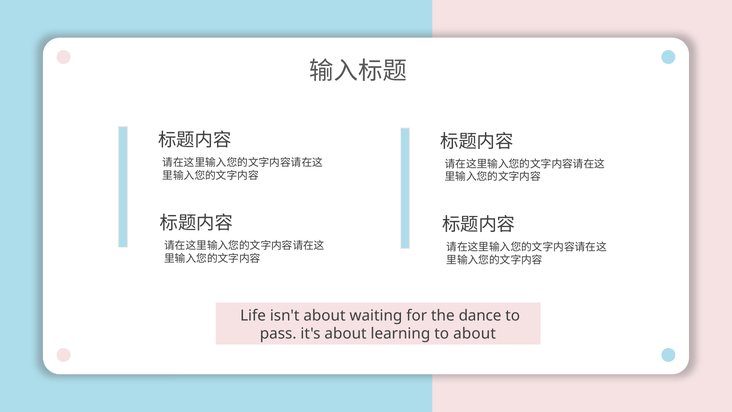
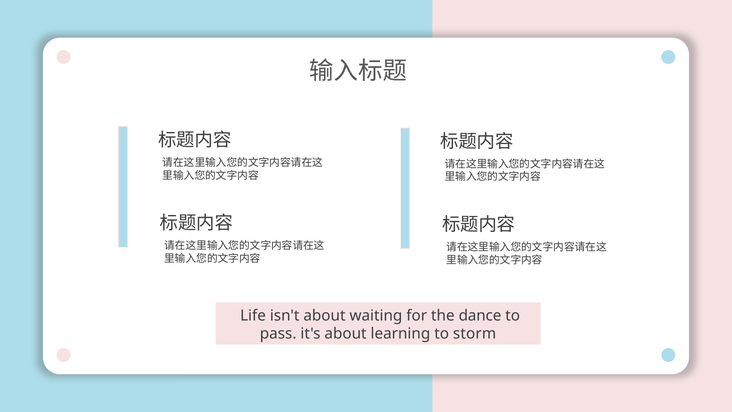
to about: about -> storm
